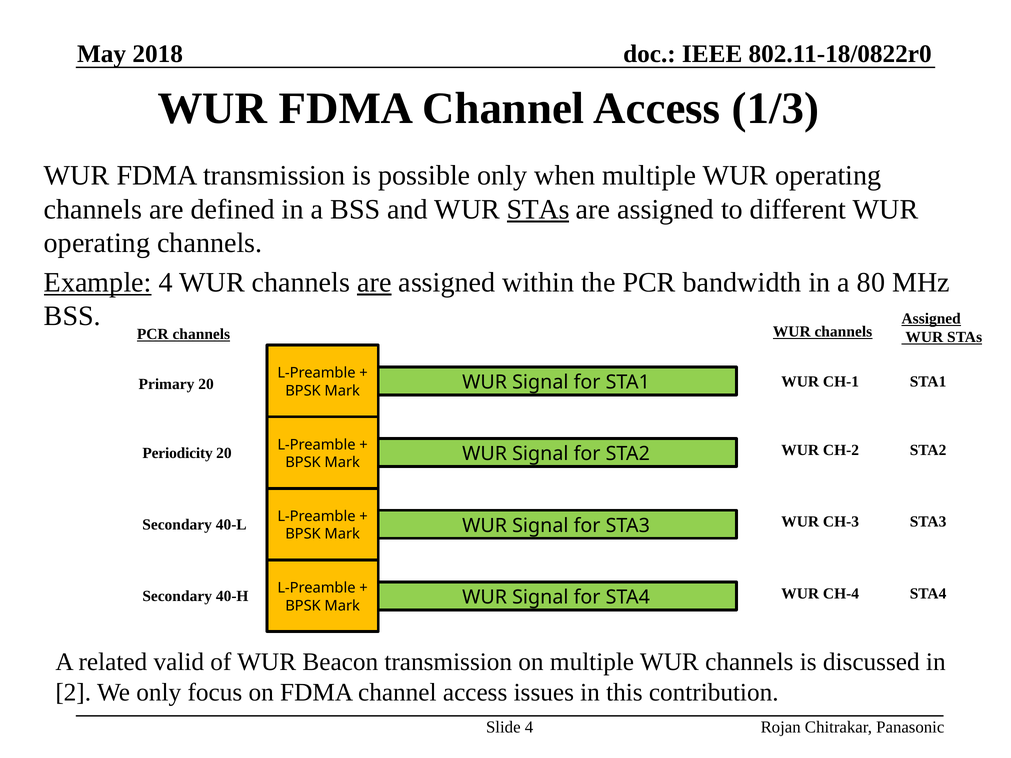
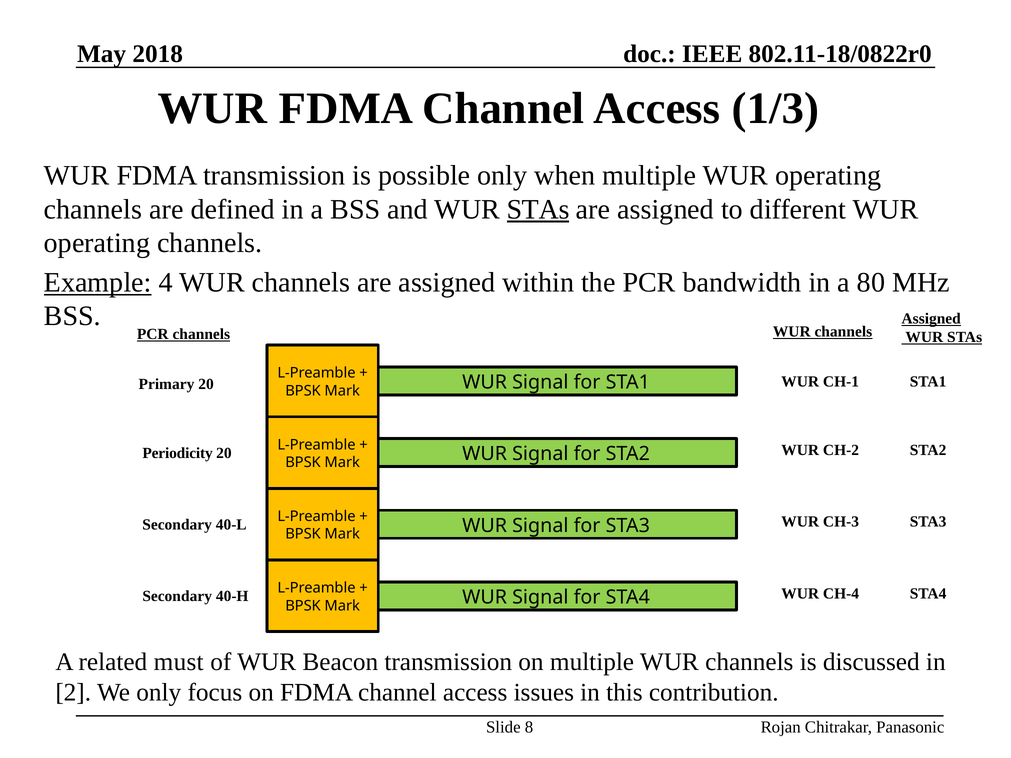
are at (374, 283) underline: present -> none
valid: valid -> must
Slide 4: 4 -> 8
